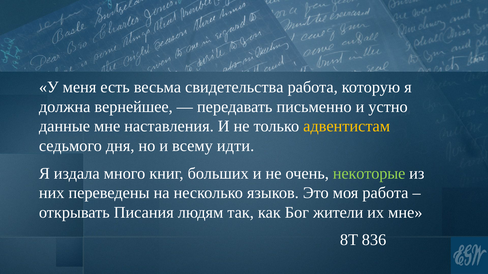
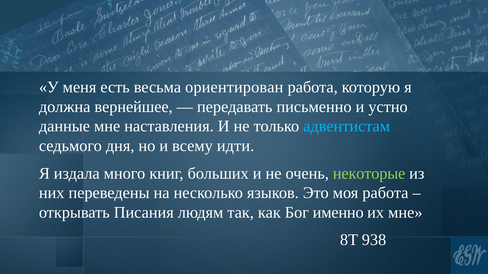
свидетельства: свидетельства -> ориентирован
адвентистам colour: yellow -> light blue
жители: жители -> именно
836: 836 -> 938
